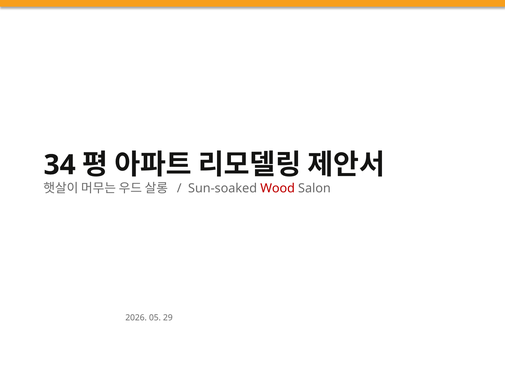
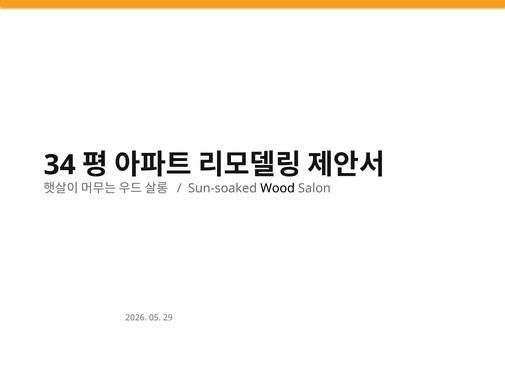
Wood colour: red -> black
